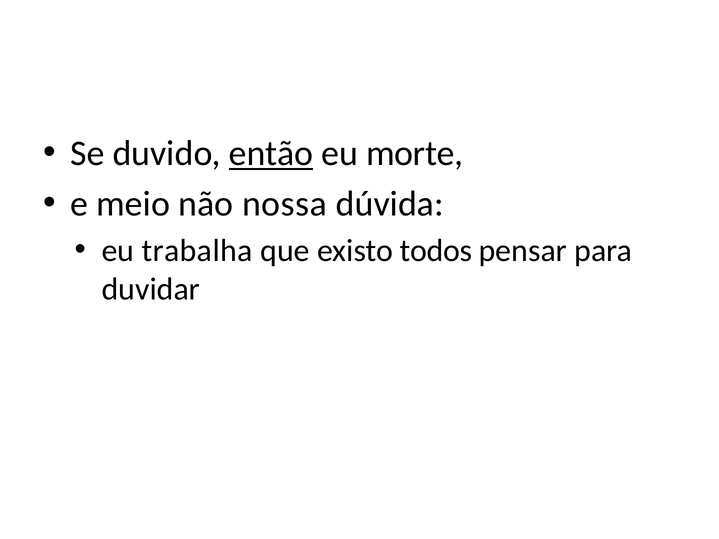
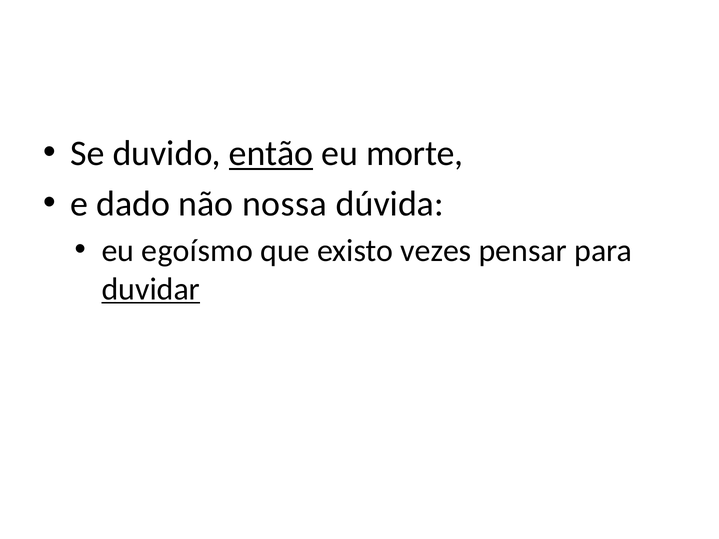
meio: meio -> dado
trabalha: trabalha -> egoísmo
todos: todos -> vezes
duvidar underline: none -> present
